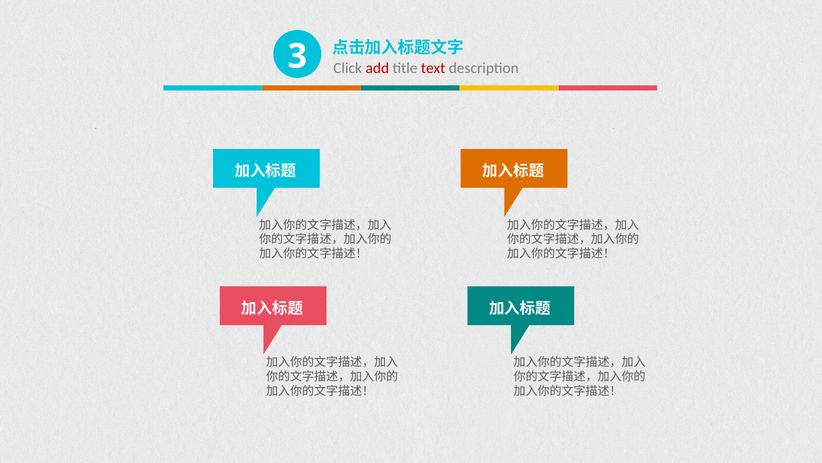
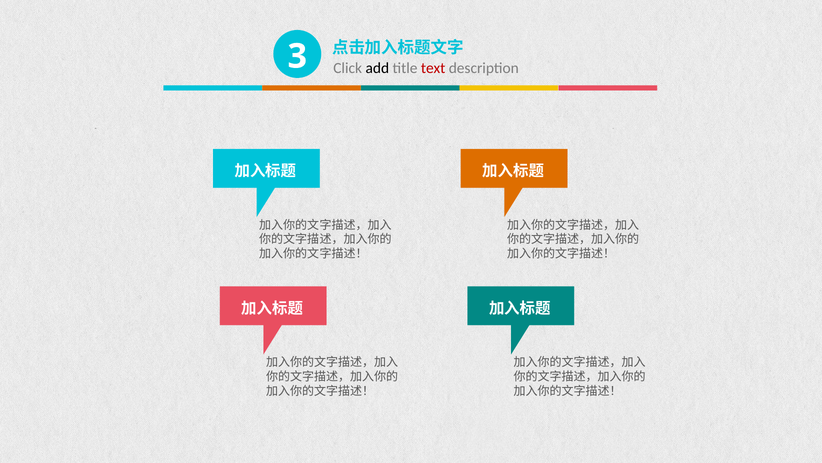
add colour: red -> black
